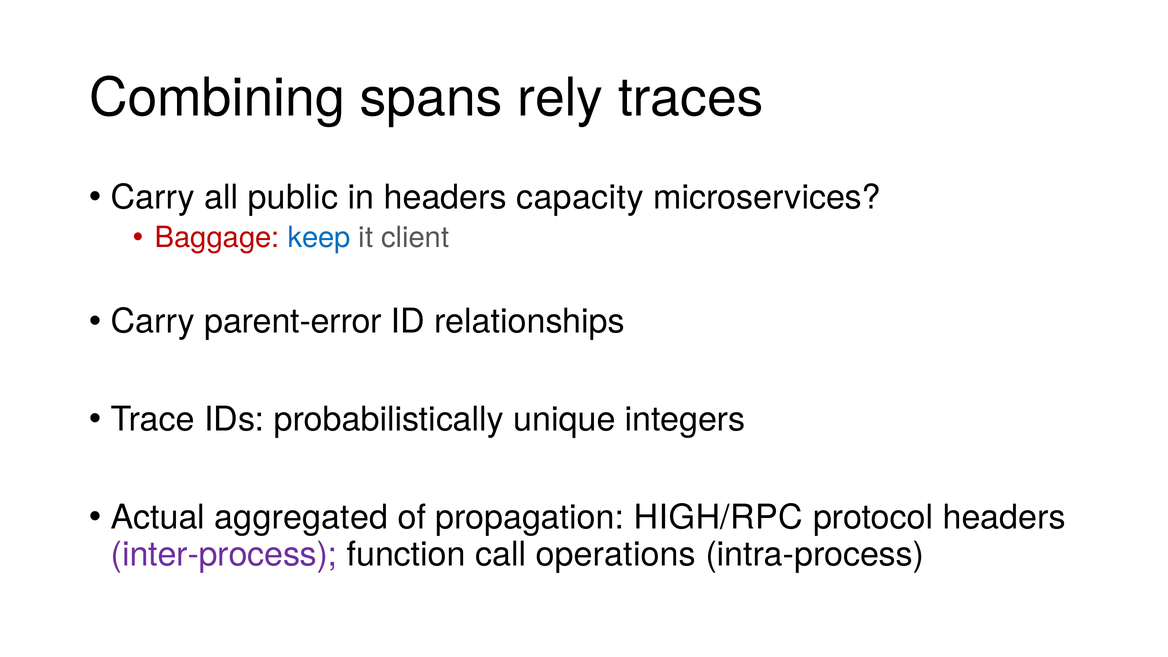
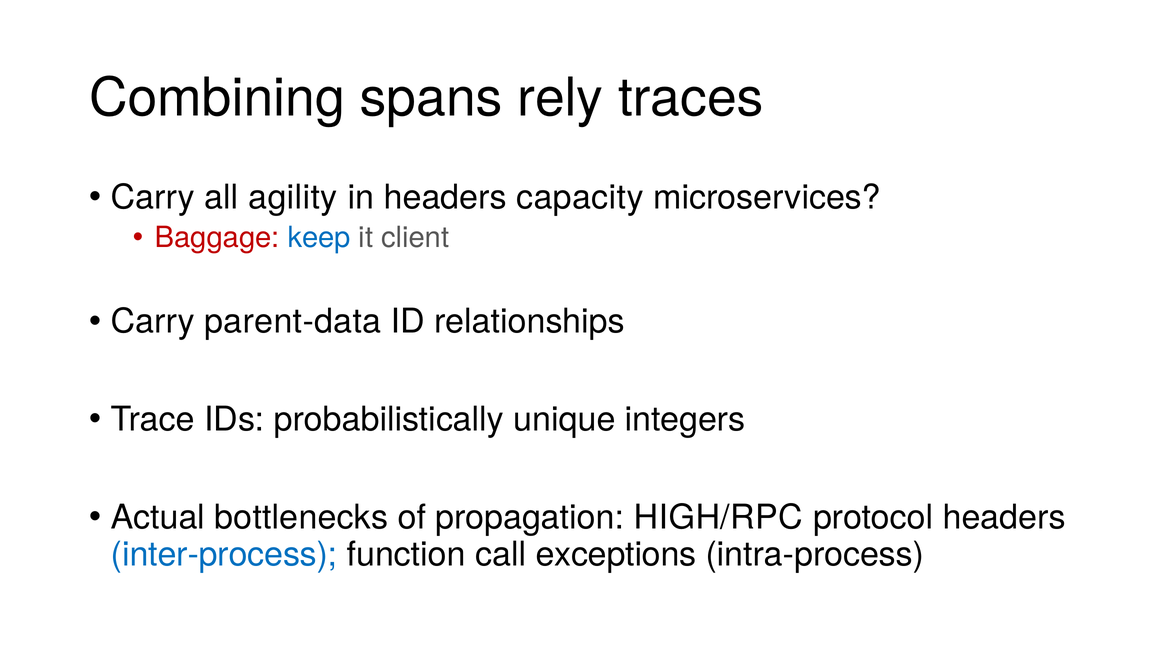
public: public -> agility
parent-error: parent-error -> parent-data
aggregated: aggregated -> bottlenecks
inter-process colour: purple -> blue
operations: operations -> exceptions
